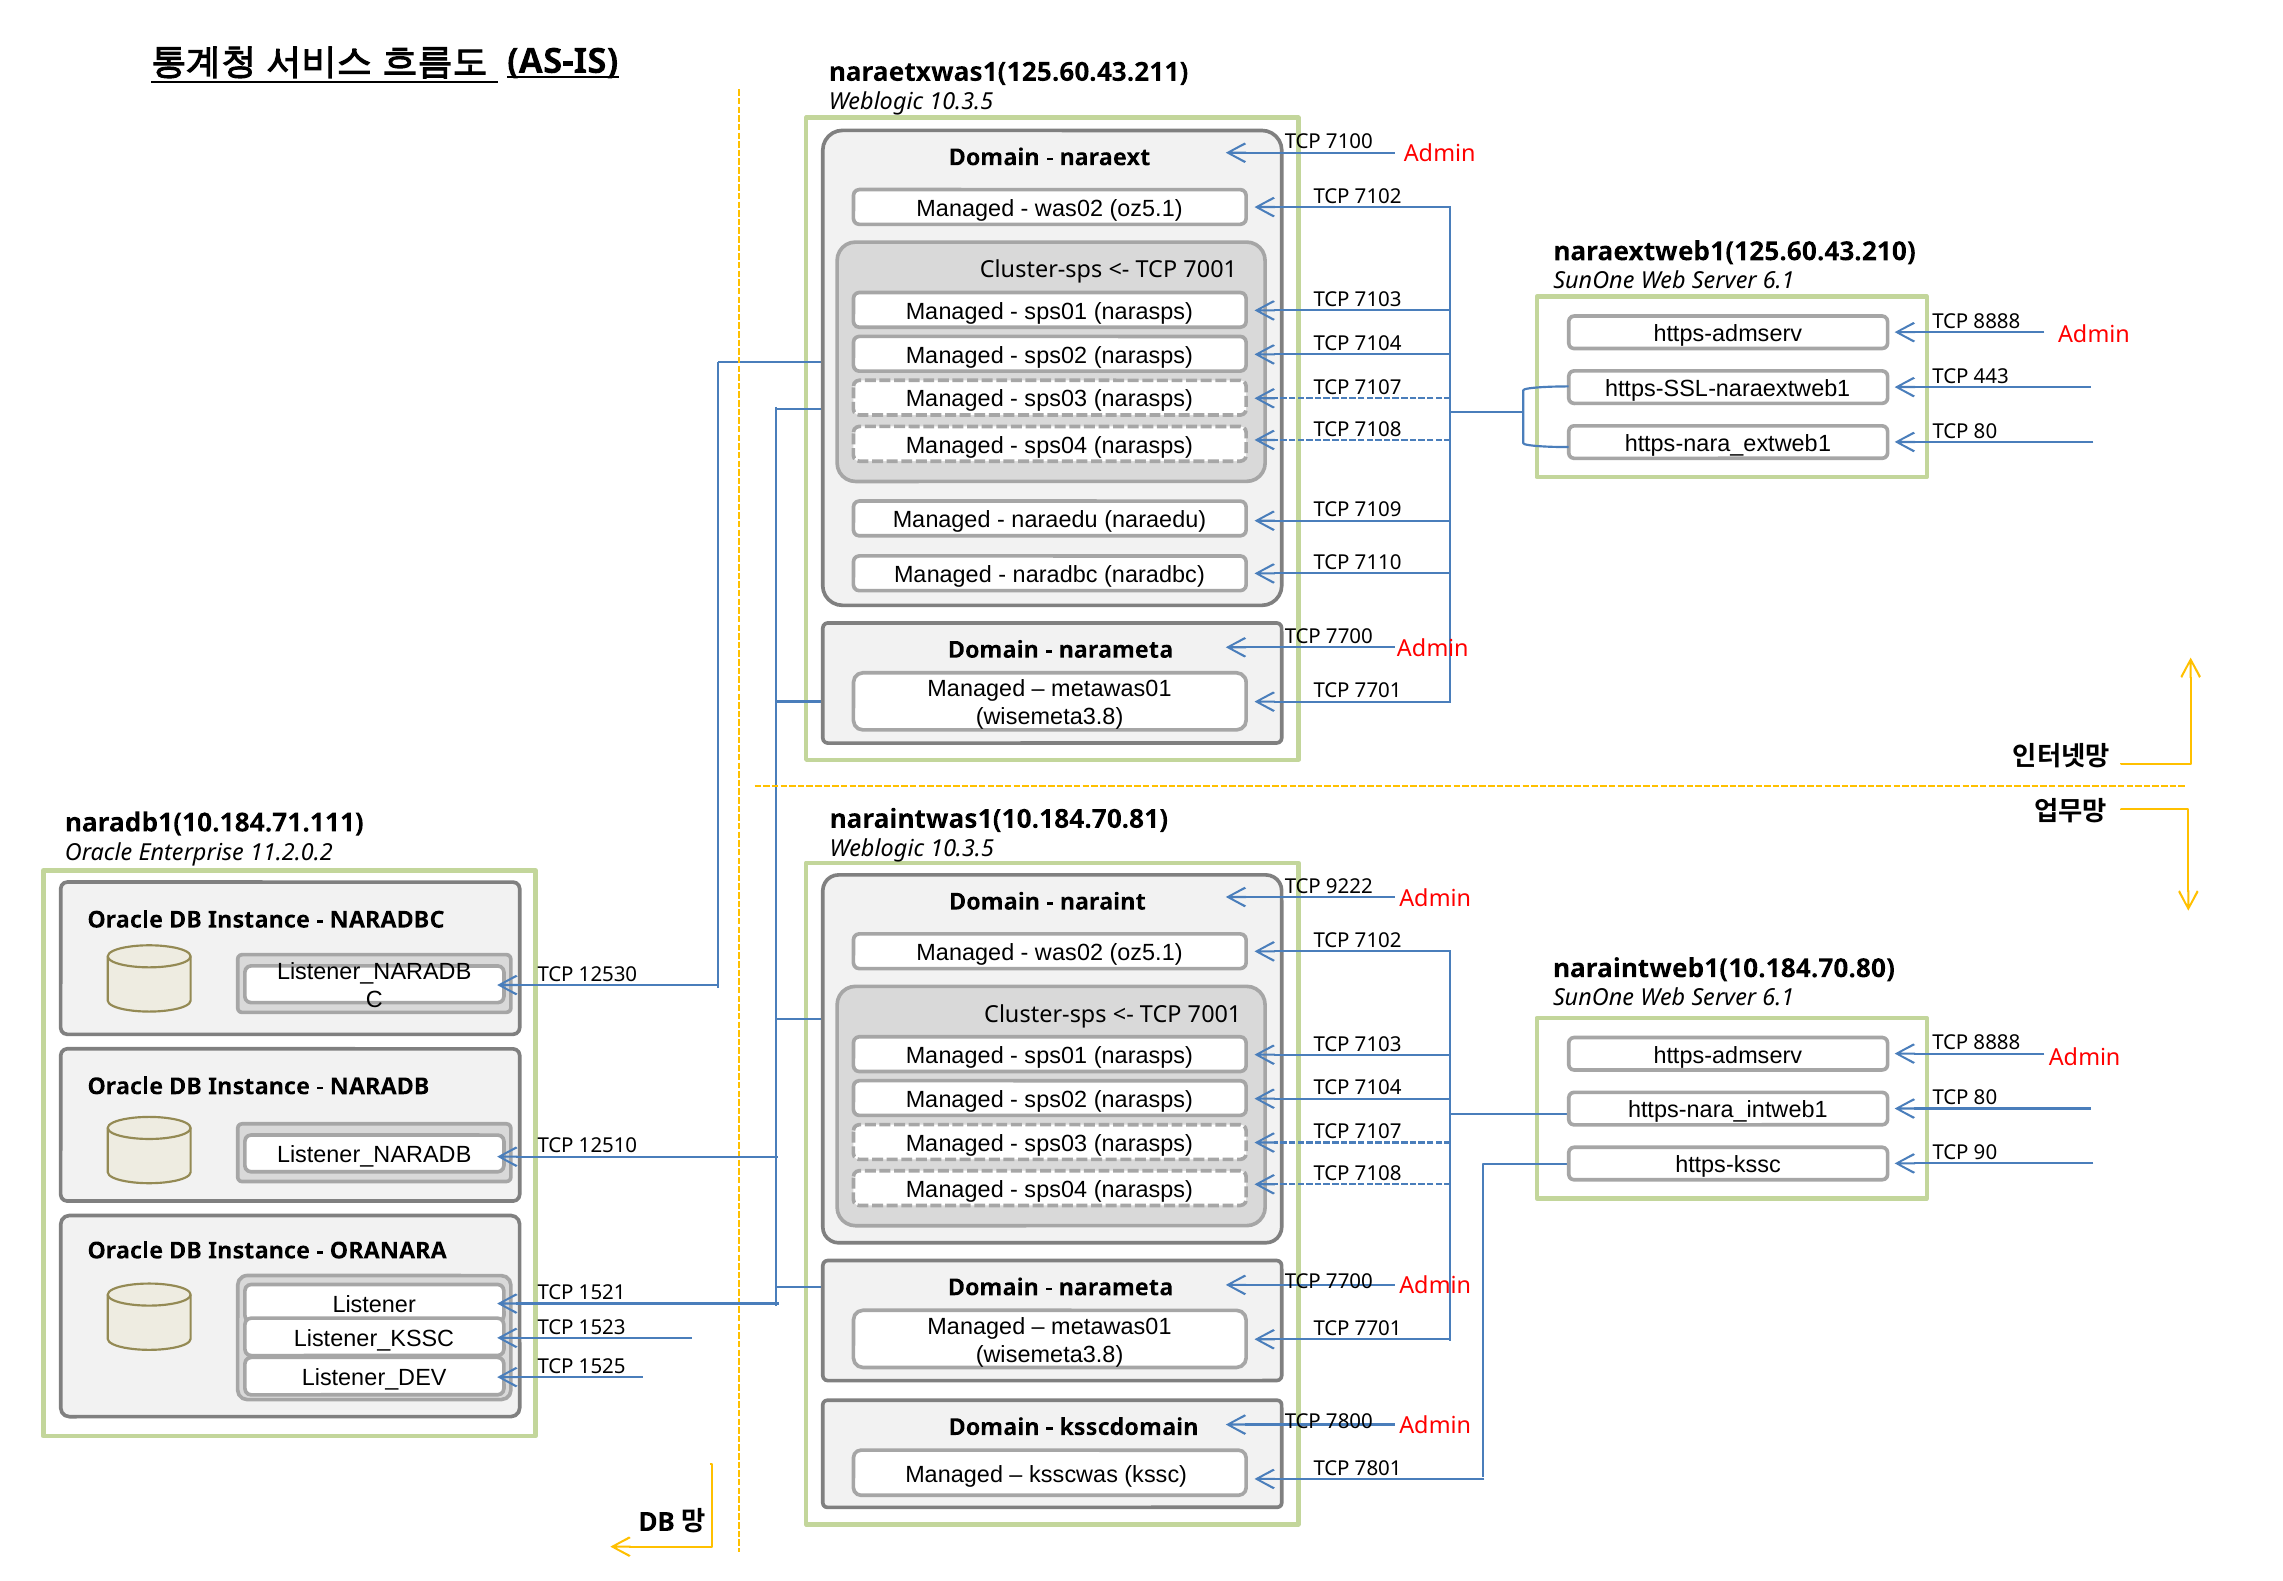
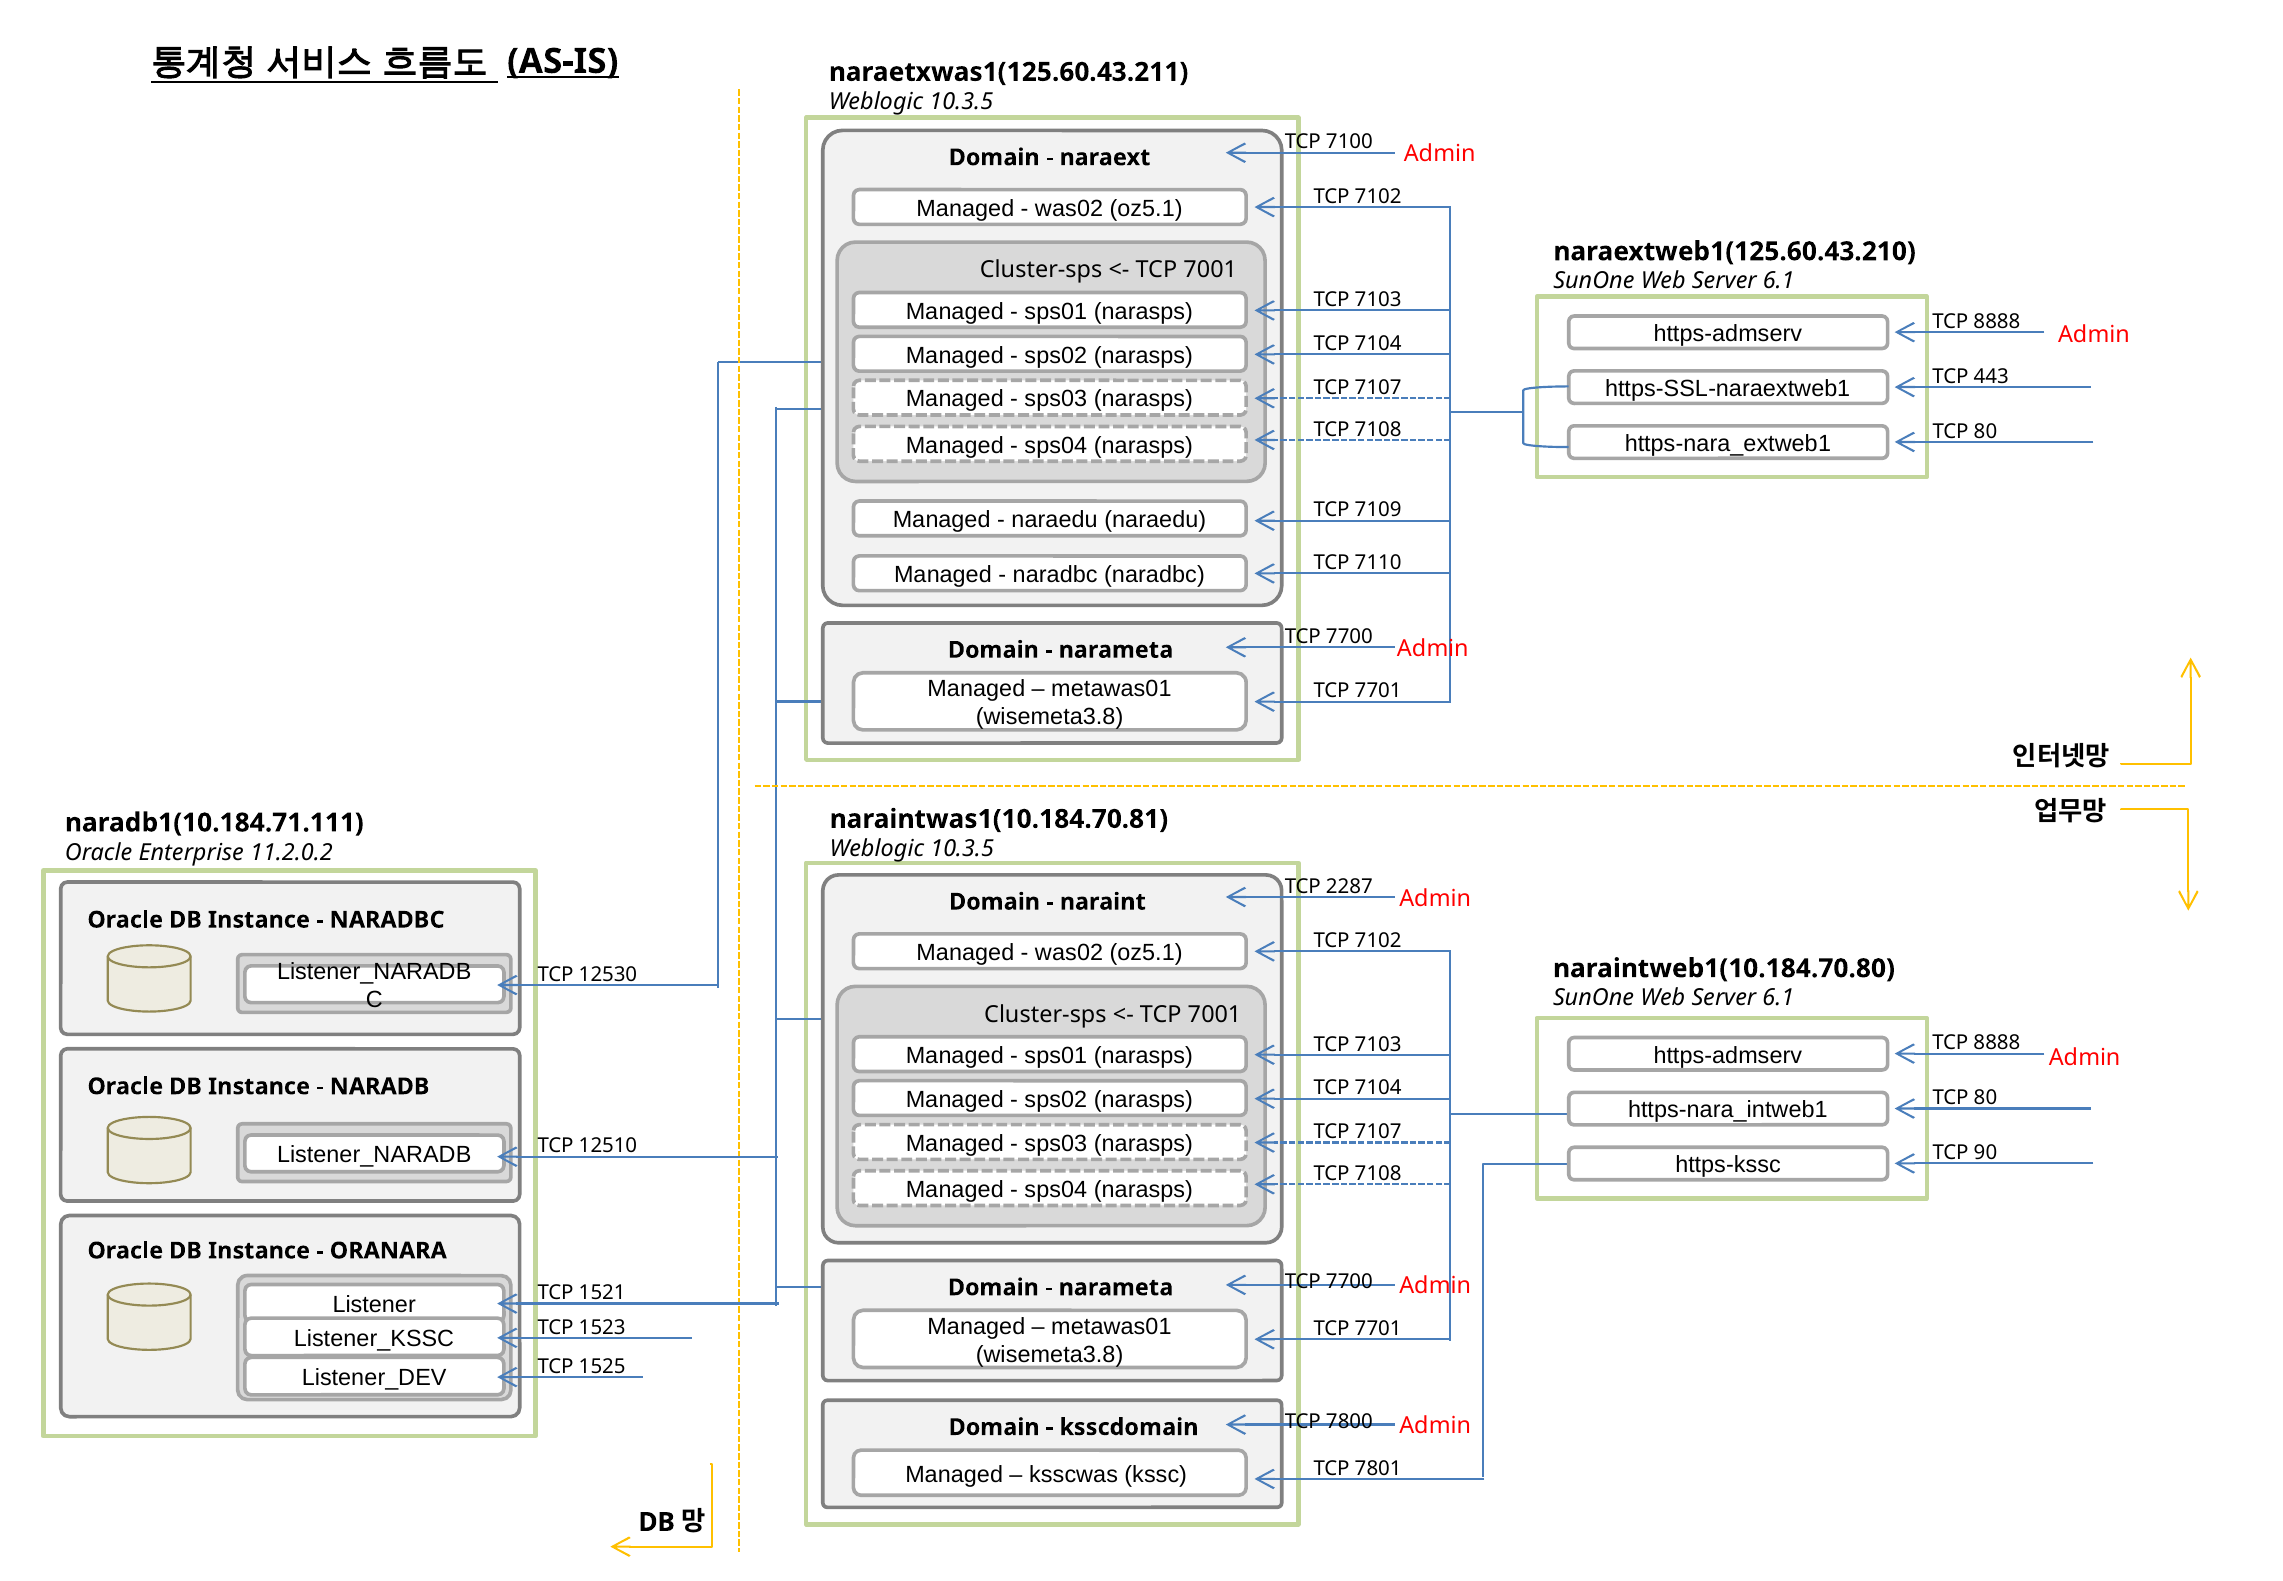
9222: 9222 -> 2287
